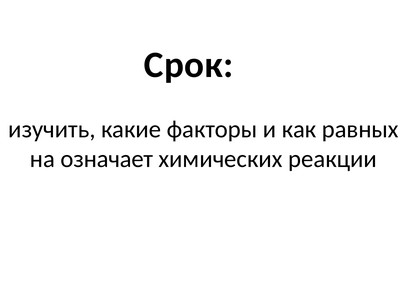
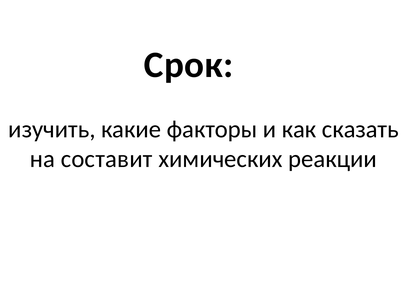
равных: равных -> сказать
означает: означает -> составит
